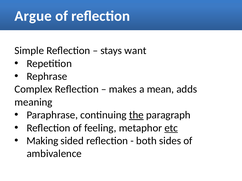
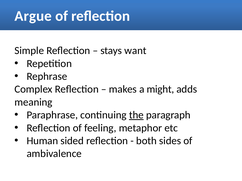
mean: mean -> might
etc underline: present -> none
Making: Making -> Human
